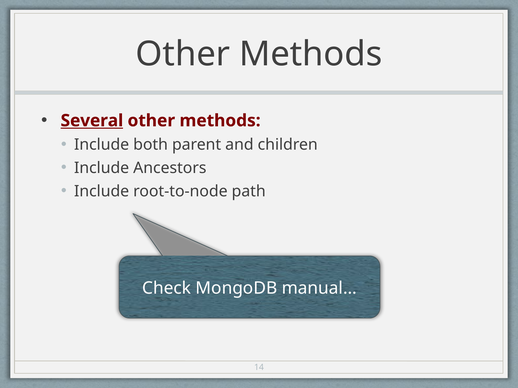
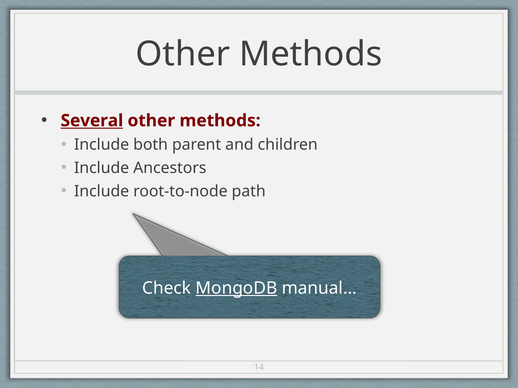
MongoDB underline: none -> present
